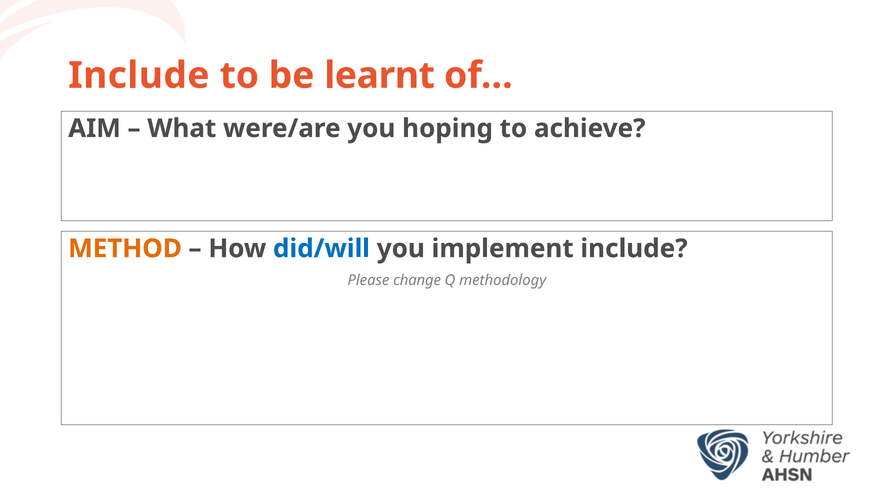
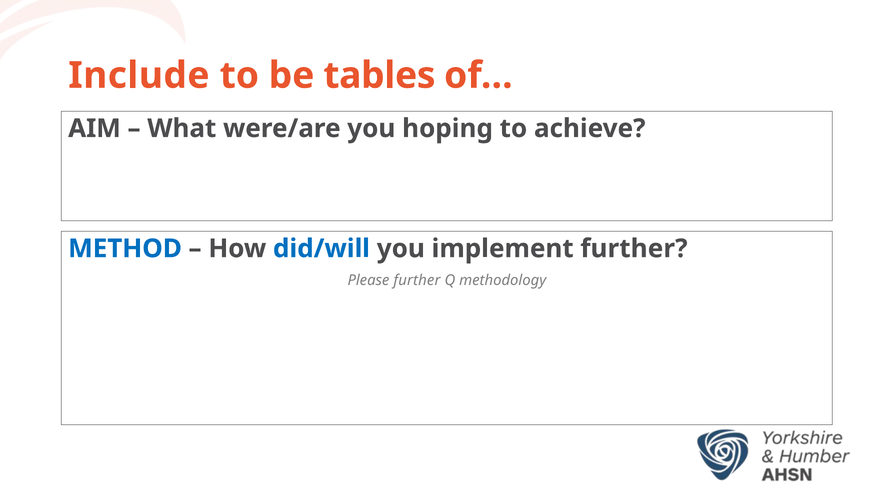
learnt: learnt -> tables
METHOD colour: orange -> blue
implement include: include -> further
Please change: change -> further
